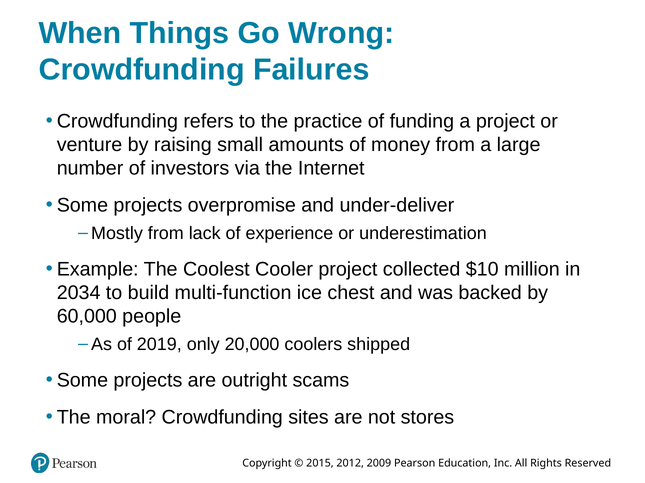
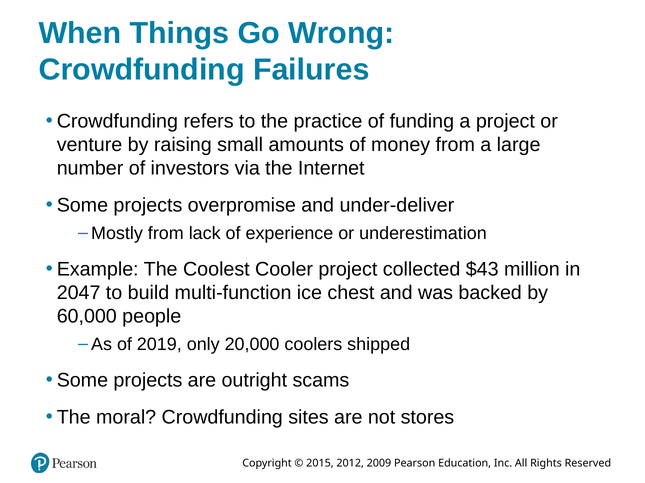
$10: $10 -> $43
2034: 2034 -> 2047
